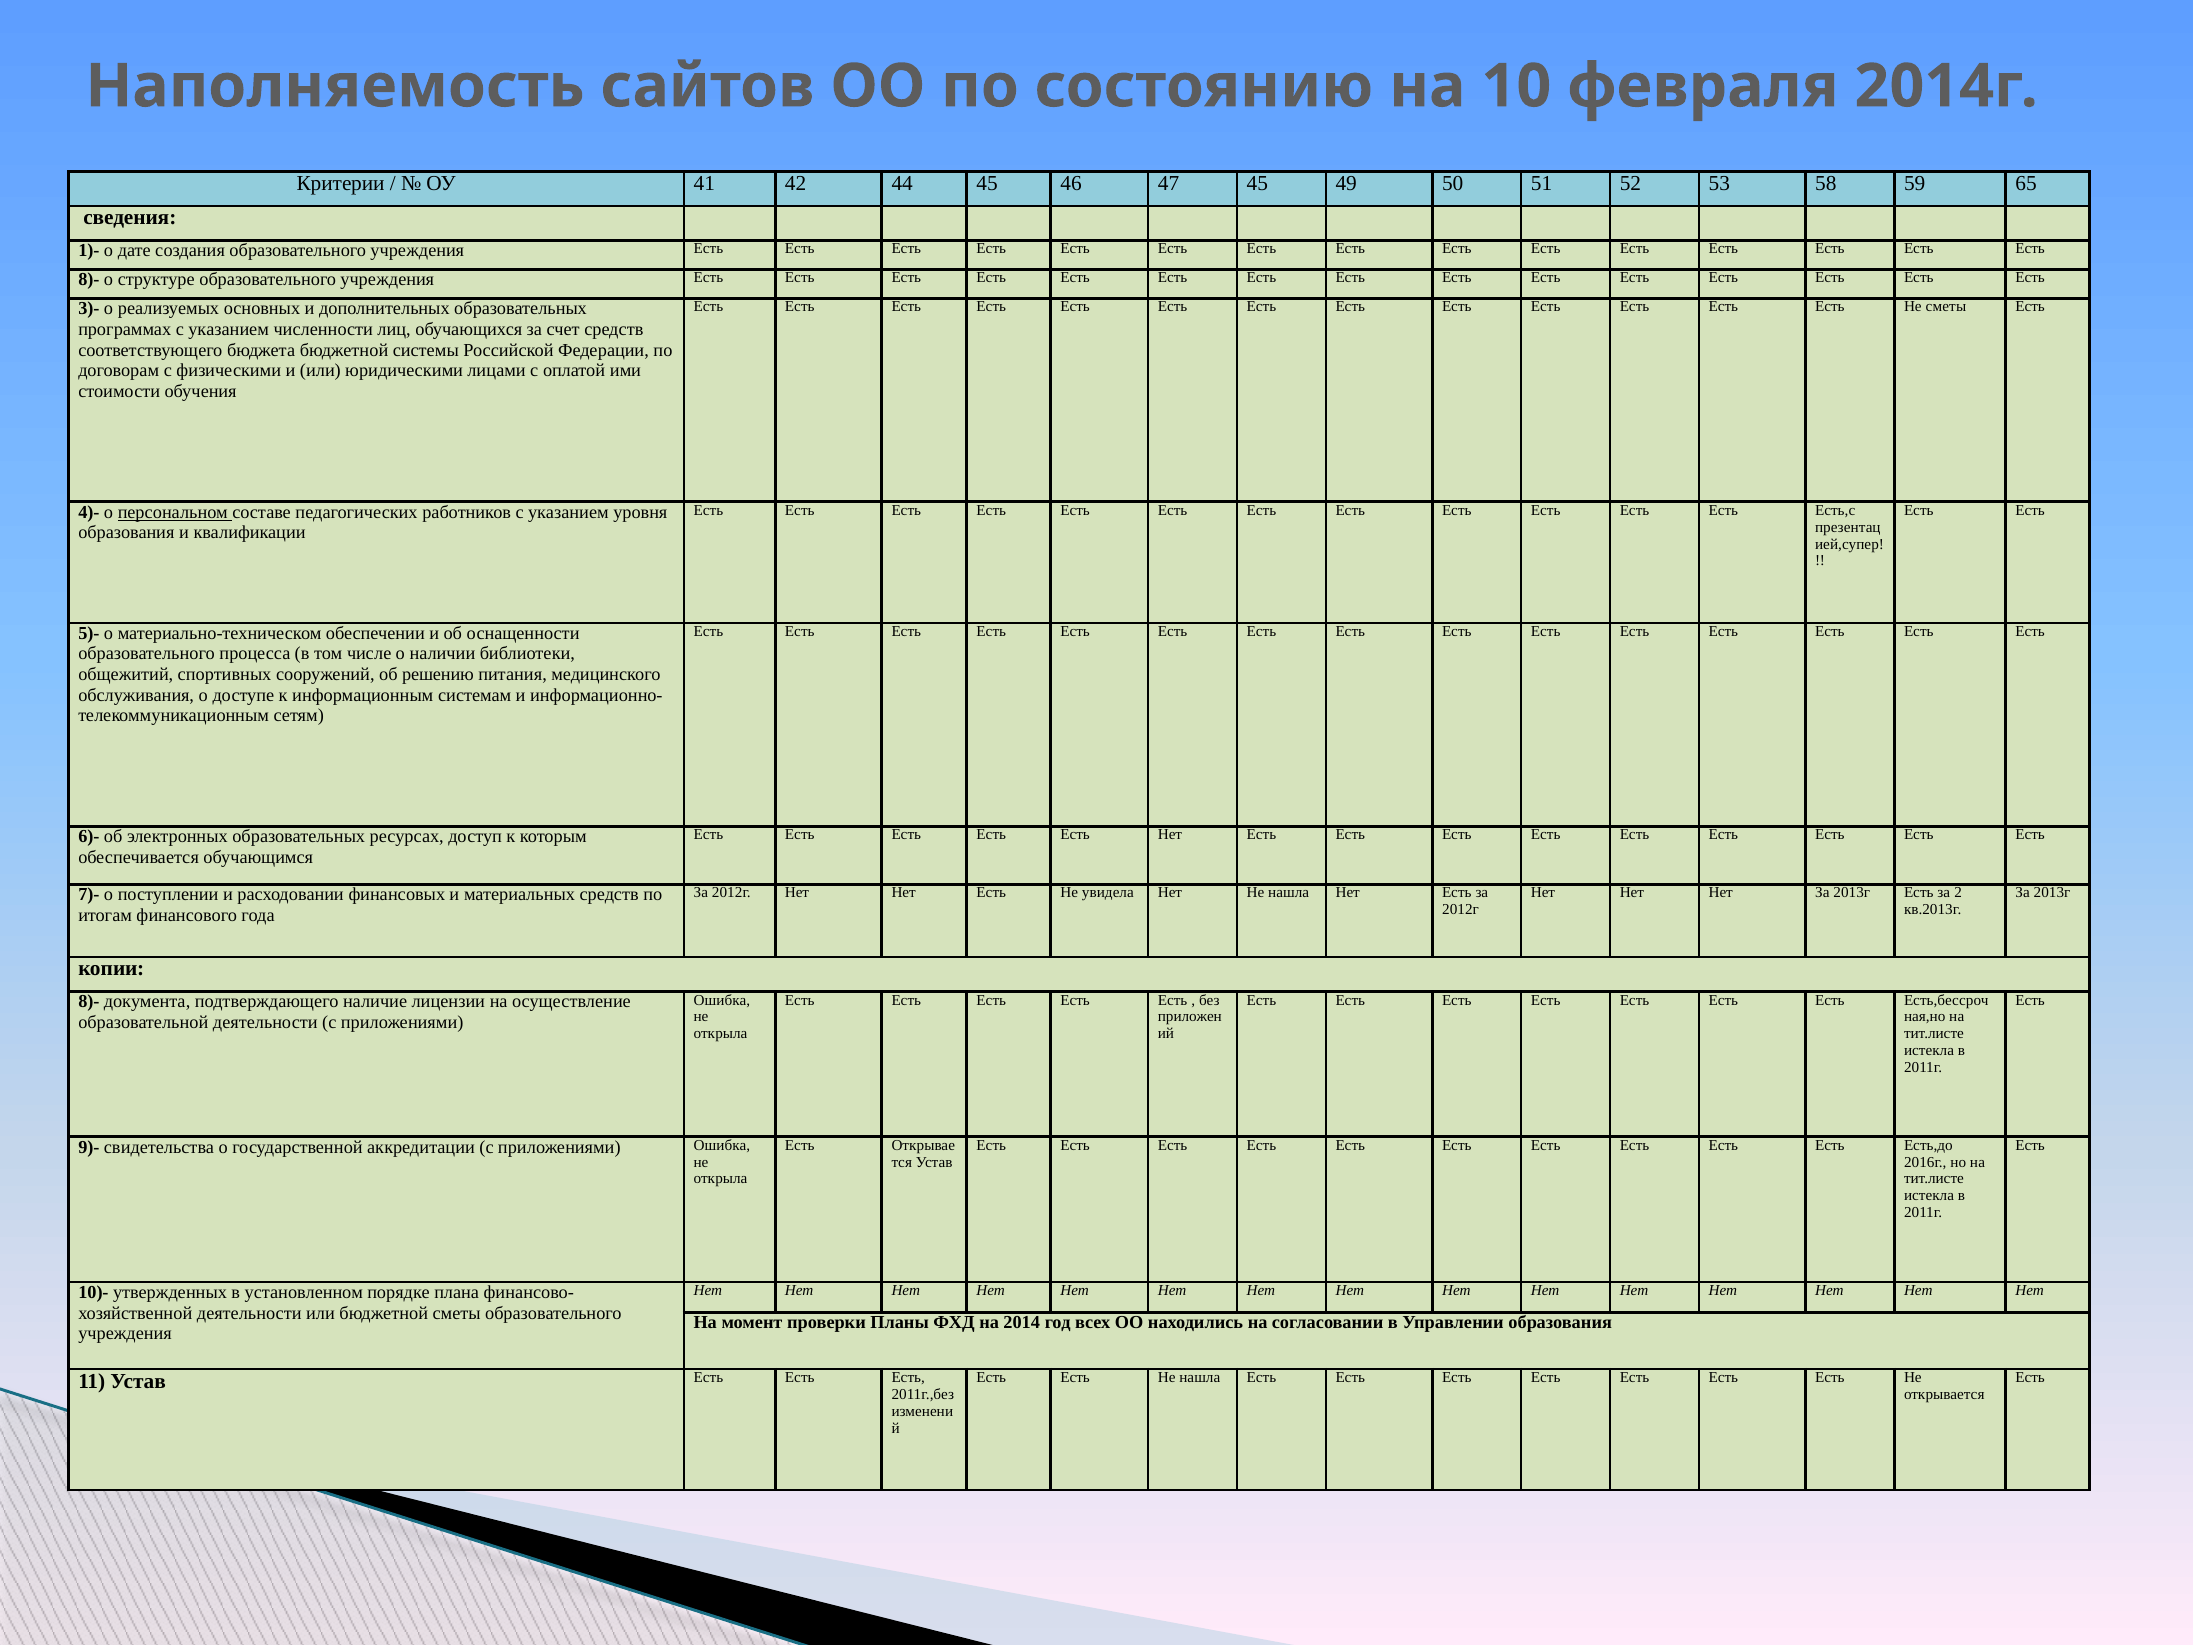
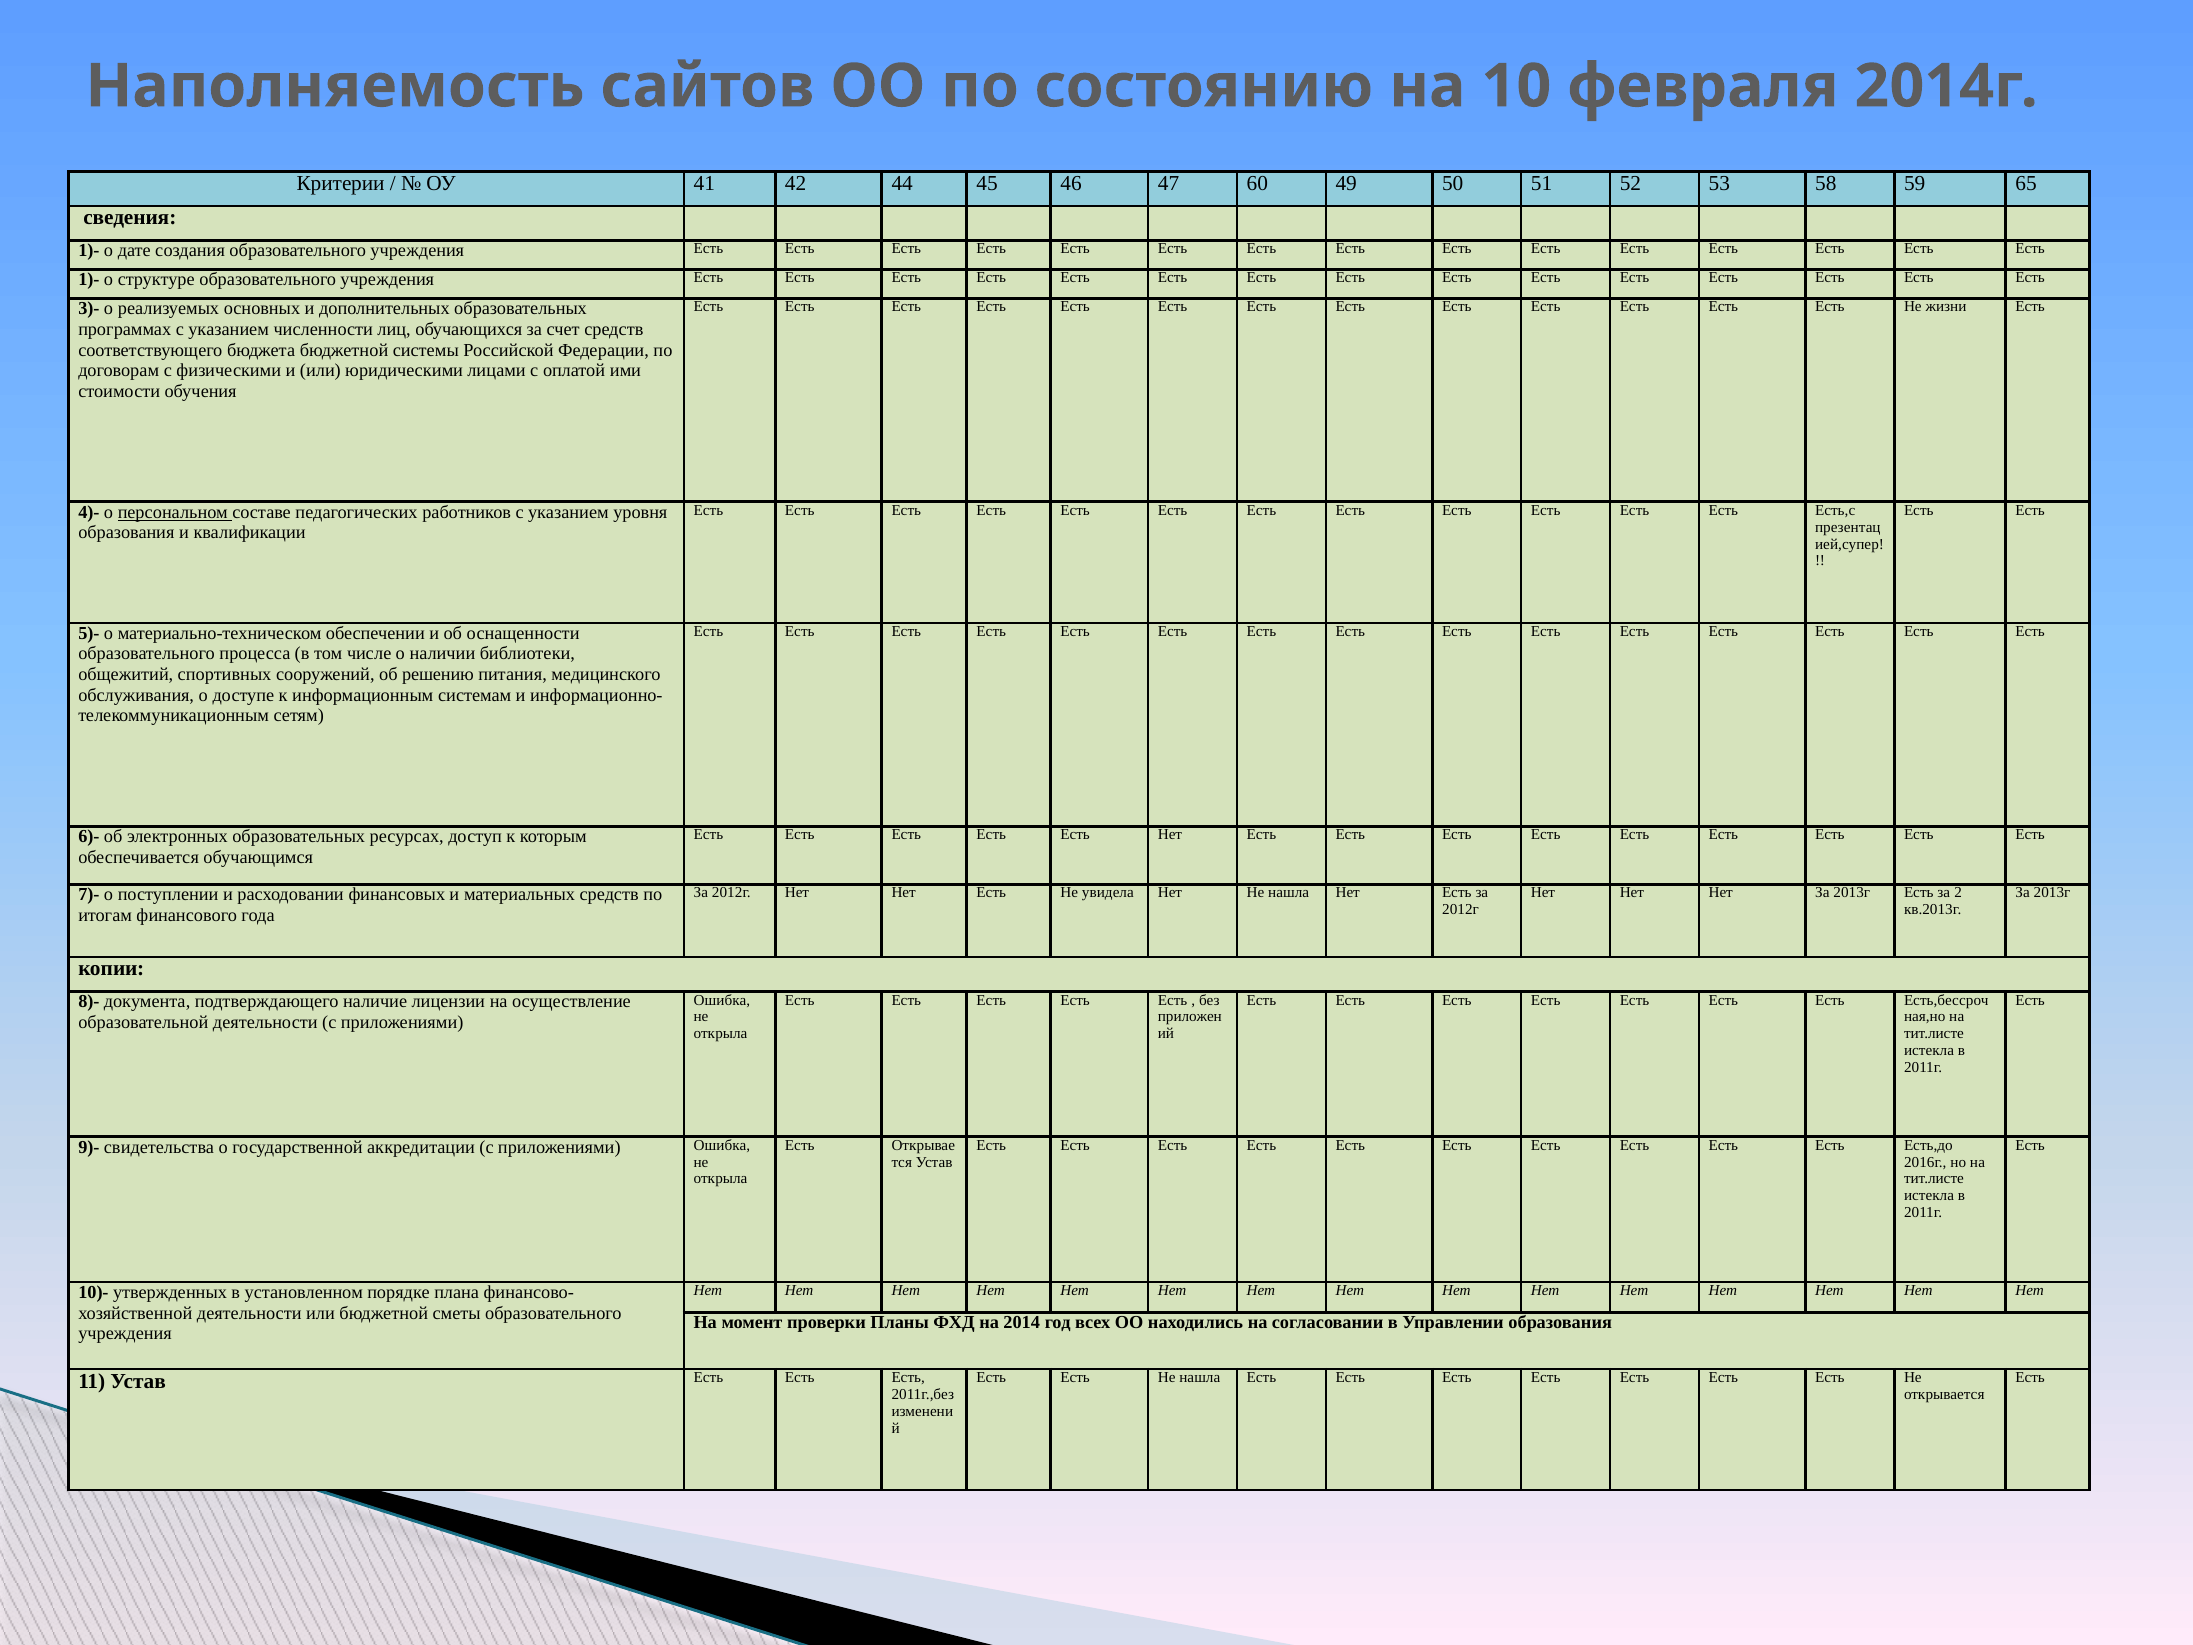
47 45: 45 -> 60
8)- at (89, 280): 8)- -> 1)-
Не сметы: сметы -> жизни
